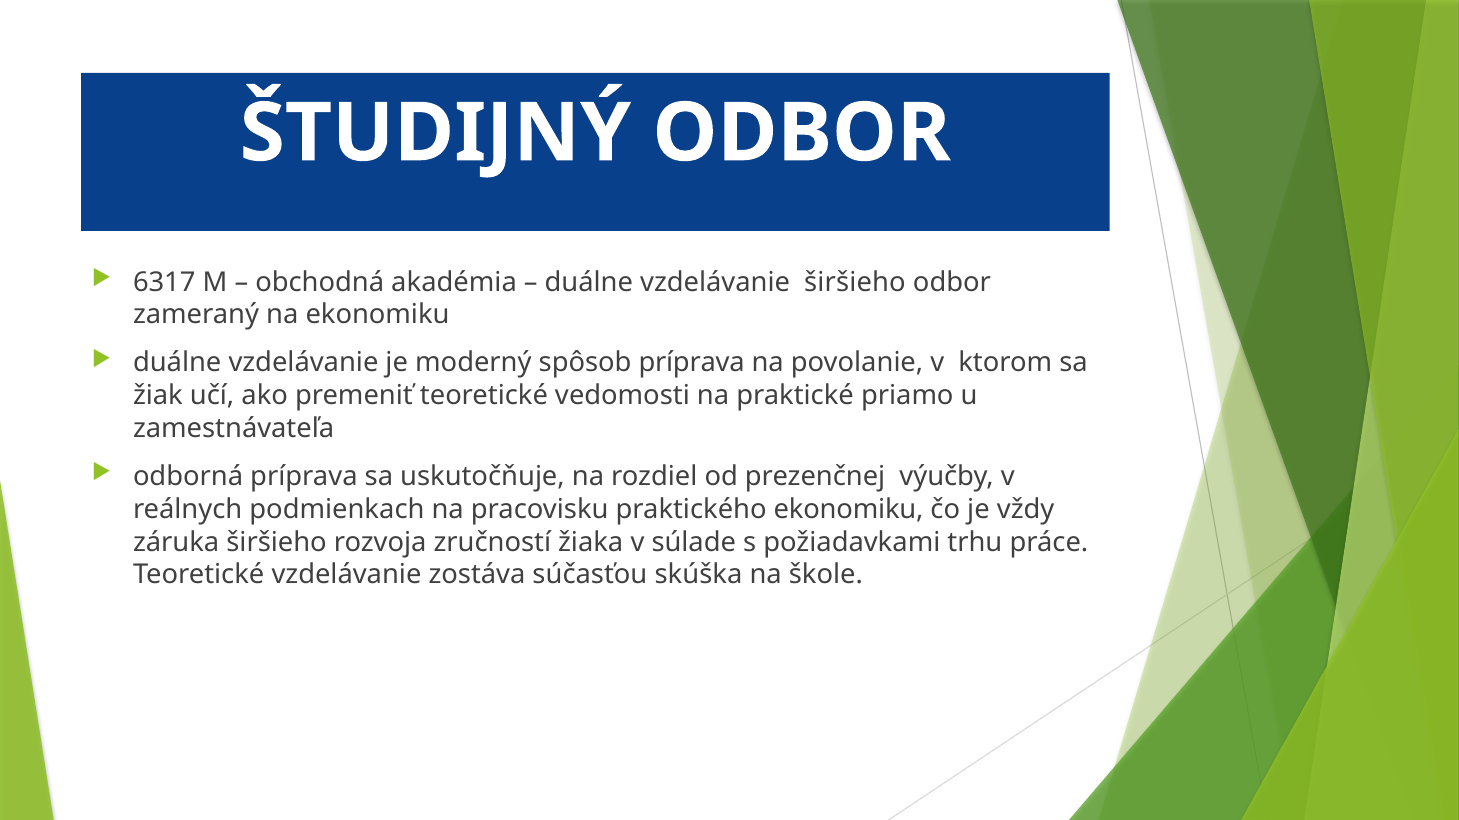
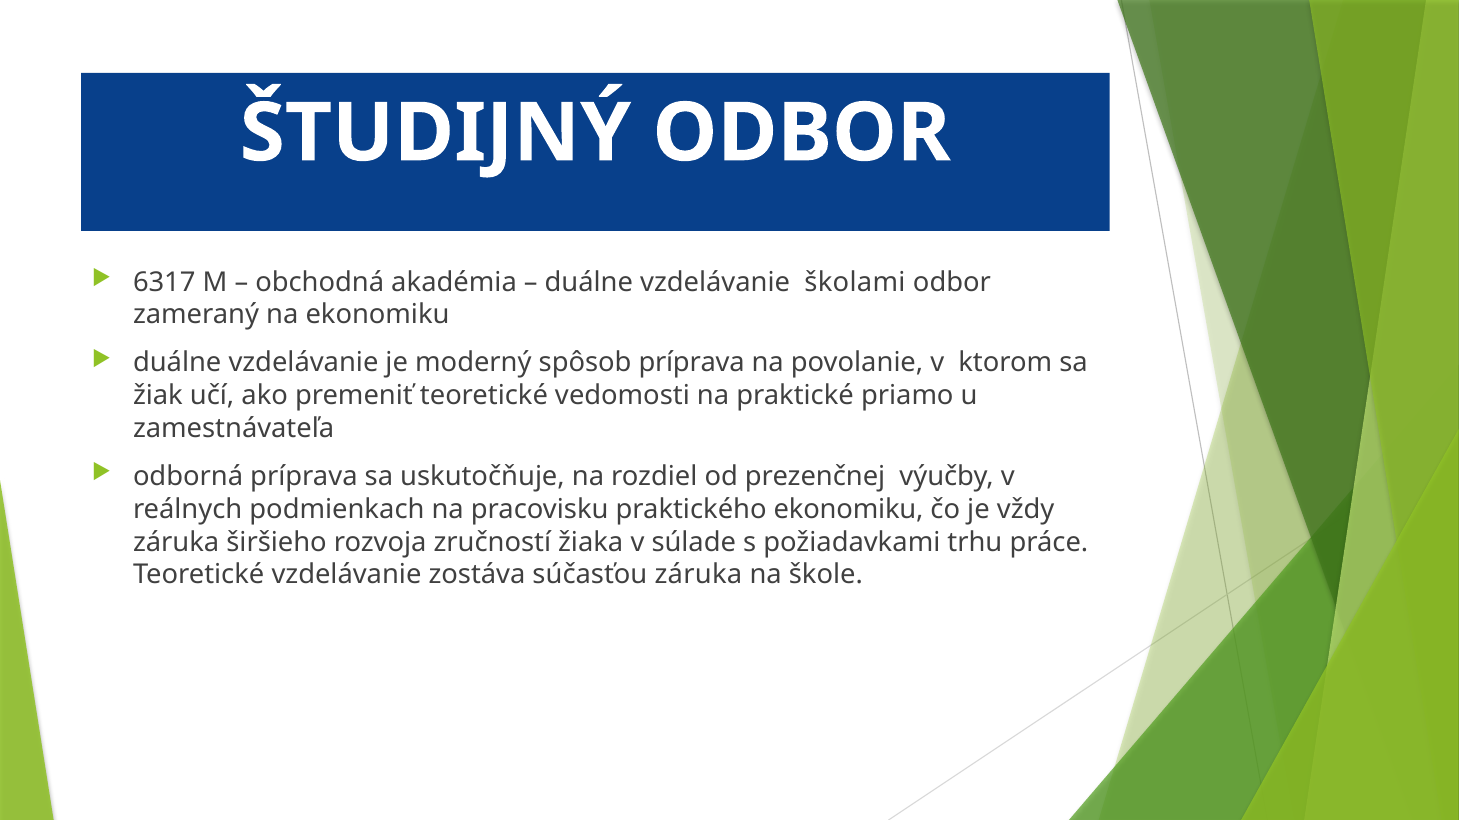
vzdelávanie širšieho: širšieho -> školami
súčasťou skúška: skúška -> záruka
